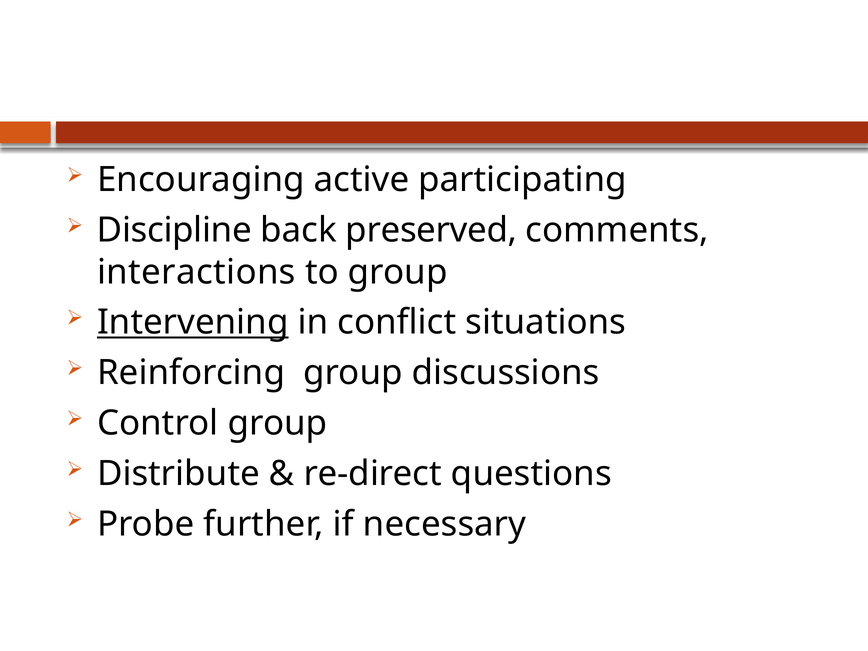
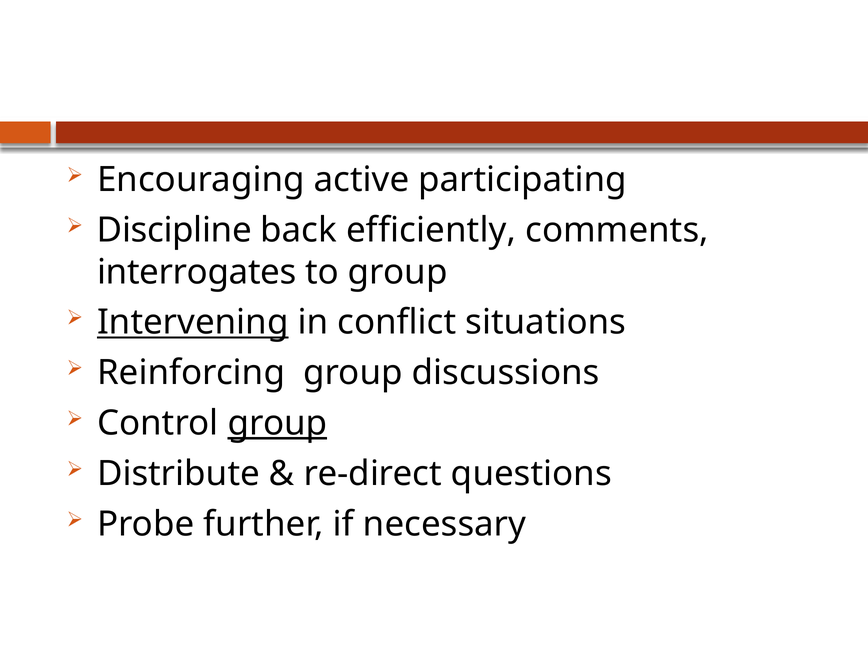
preserved: preserved -> efficiently
interactions: interactions -> interrogates
group at (277, 423) underline: none -> present
